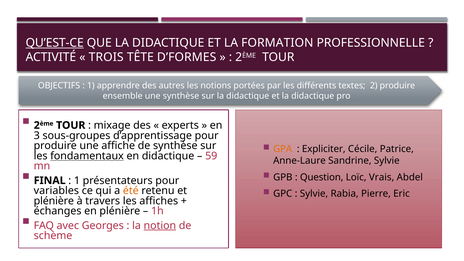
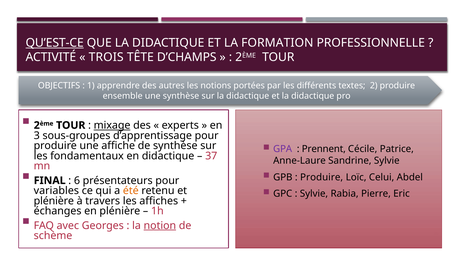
D’FORMES: D’FORMES -> D’CHAMPS
mixage underline: none -> present
GPA colour: orange -> purple
Expliciter: Expliciter -> Prennent
fondamentaux underline: present -> none
59: 59 -> 37
Question at (322, 177): Question -> Produire
Vrais: Vrais -> Celui
1 at (77, 181): 1 -> 6
